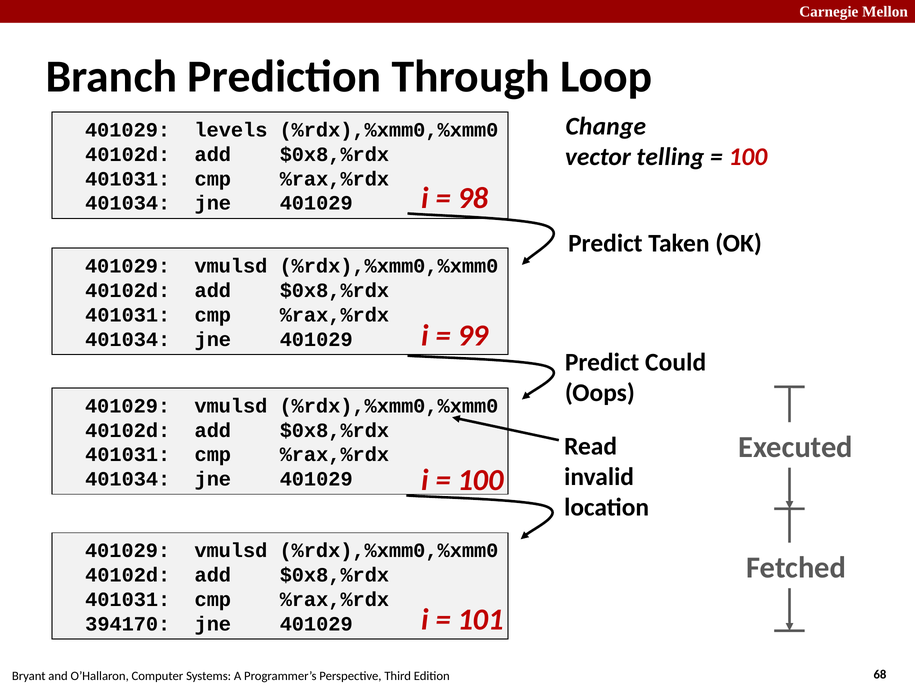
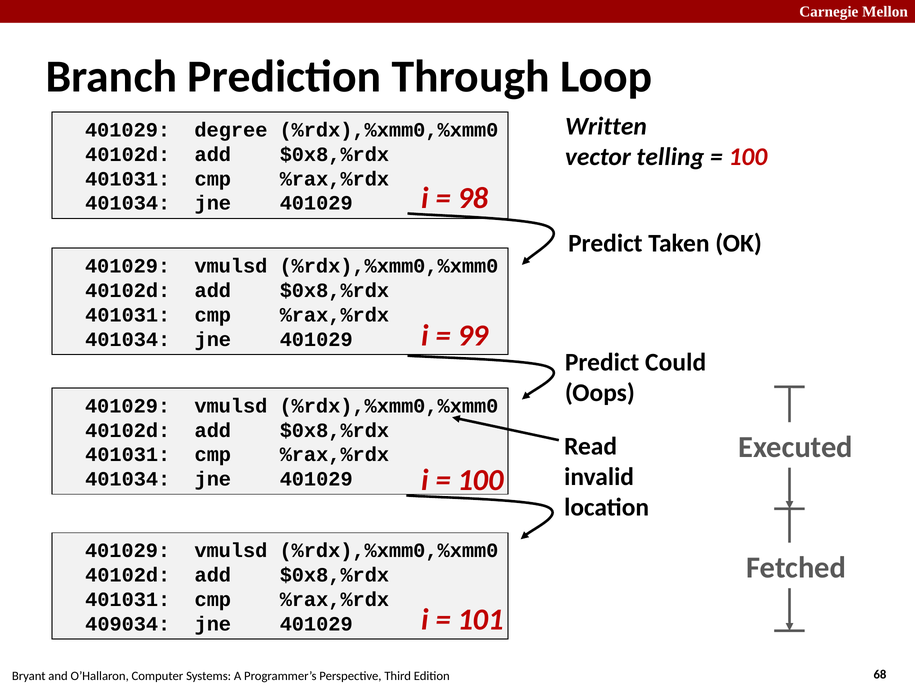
Change: Change -> Written
levels: levels -> degree
394170: 394170 -> 409034
